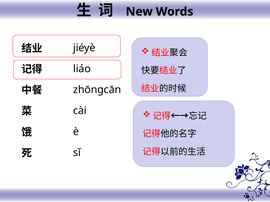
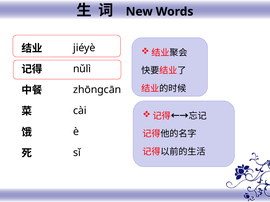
liáo: liáo -> nǔlì
